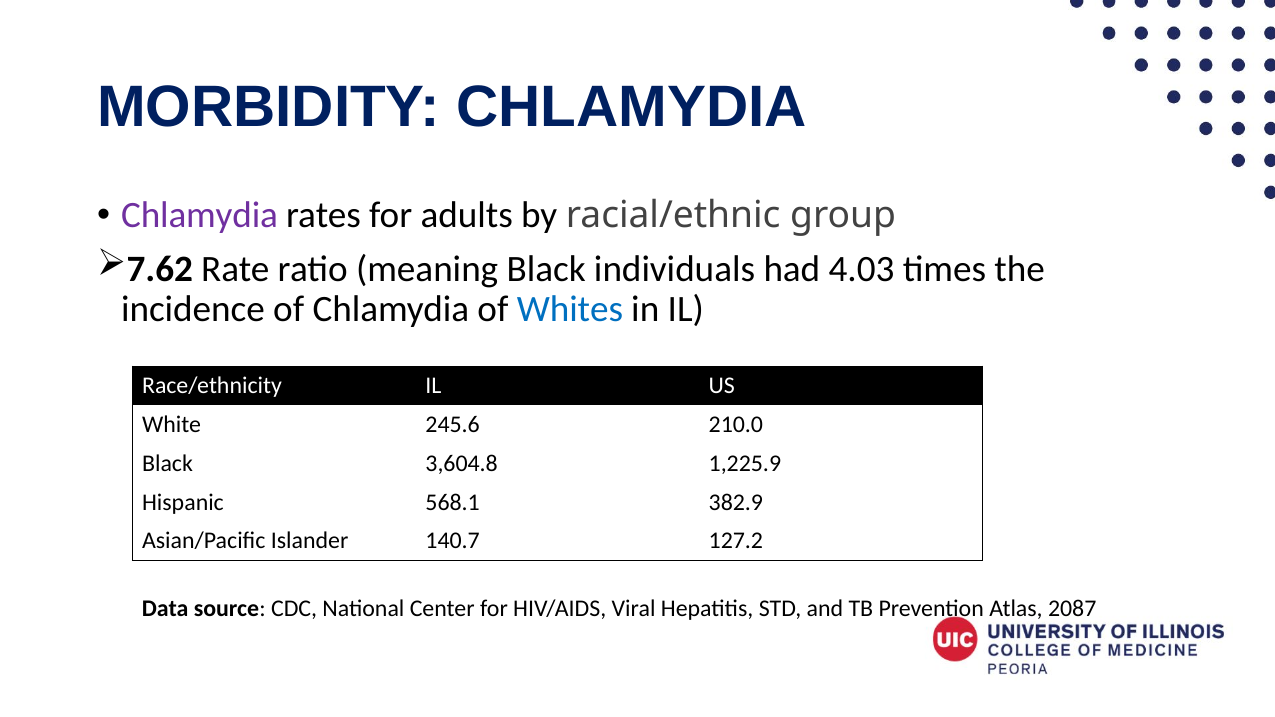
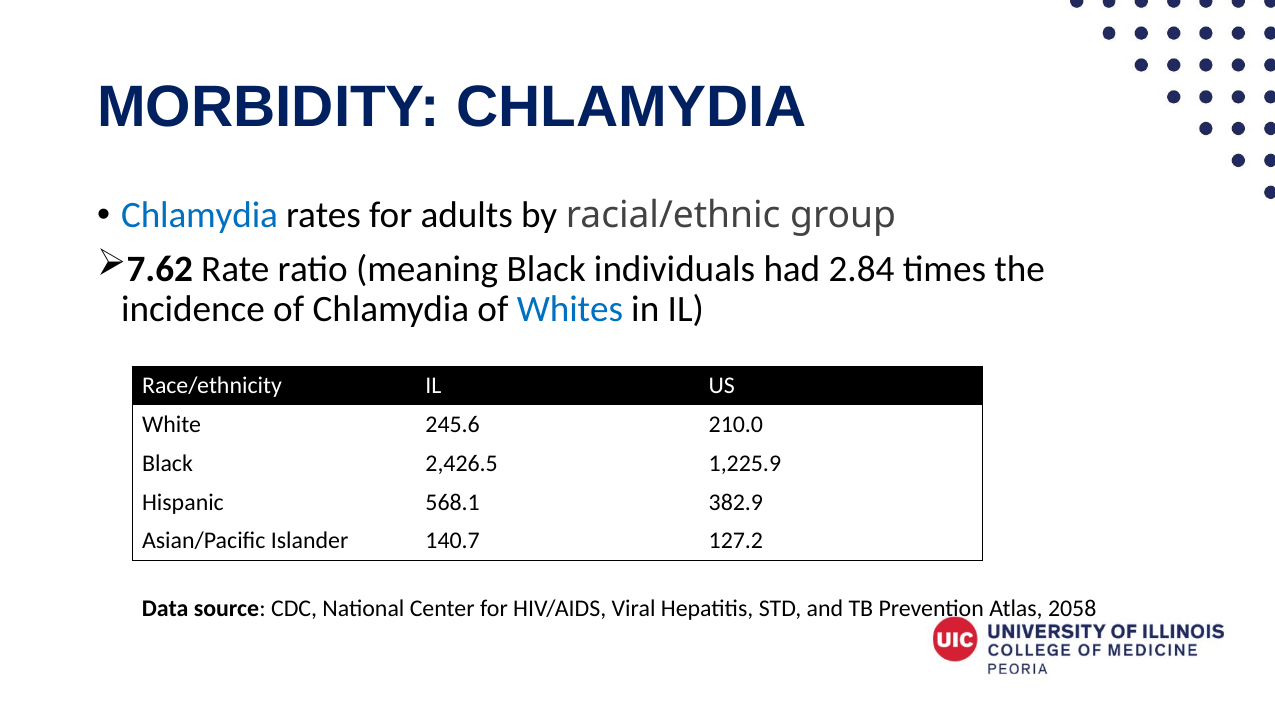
Chlamydia at (200, 215) colour: purple -> blue
4.03: 4.03 -> 2.84
3,604.8: 3,604.8 -> 2,426.5
2087: 2087 -> 2058
